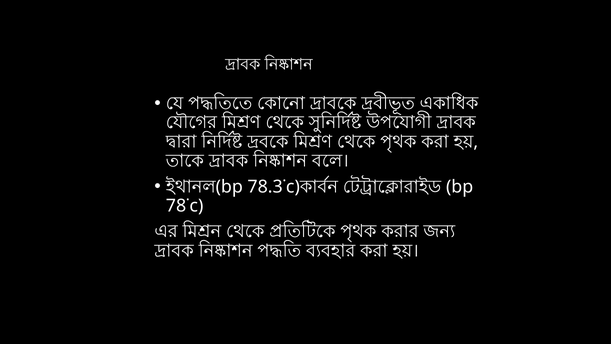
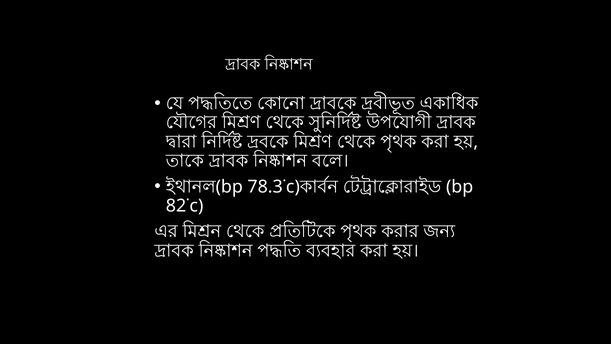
78˙c: 78˙c -> 82˙c
